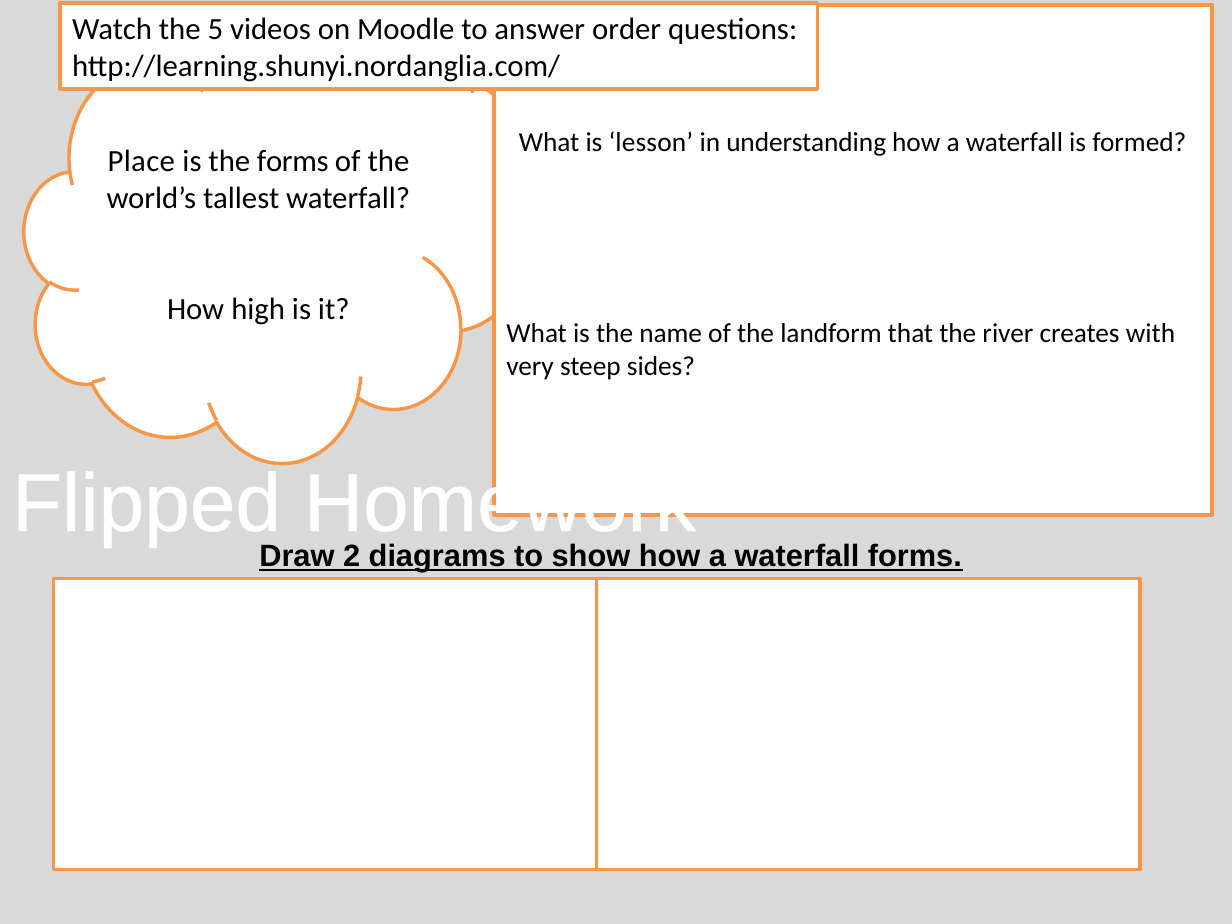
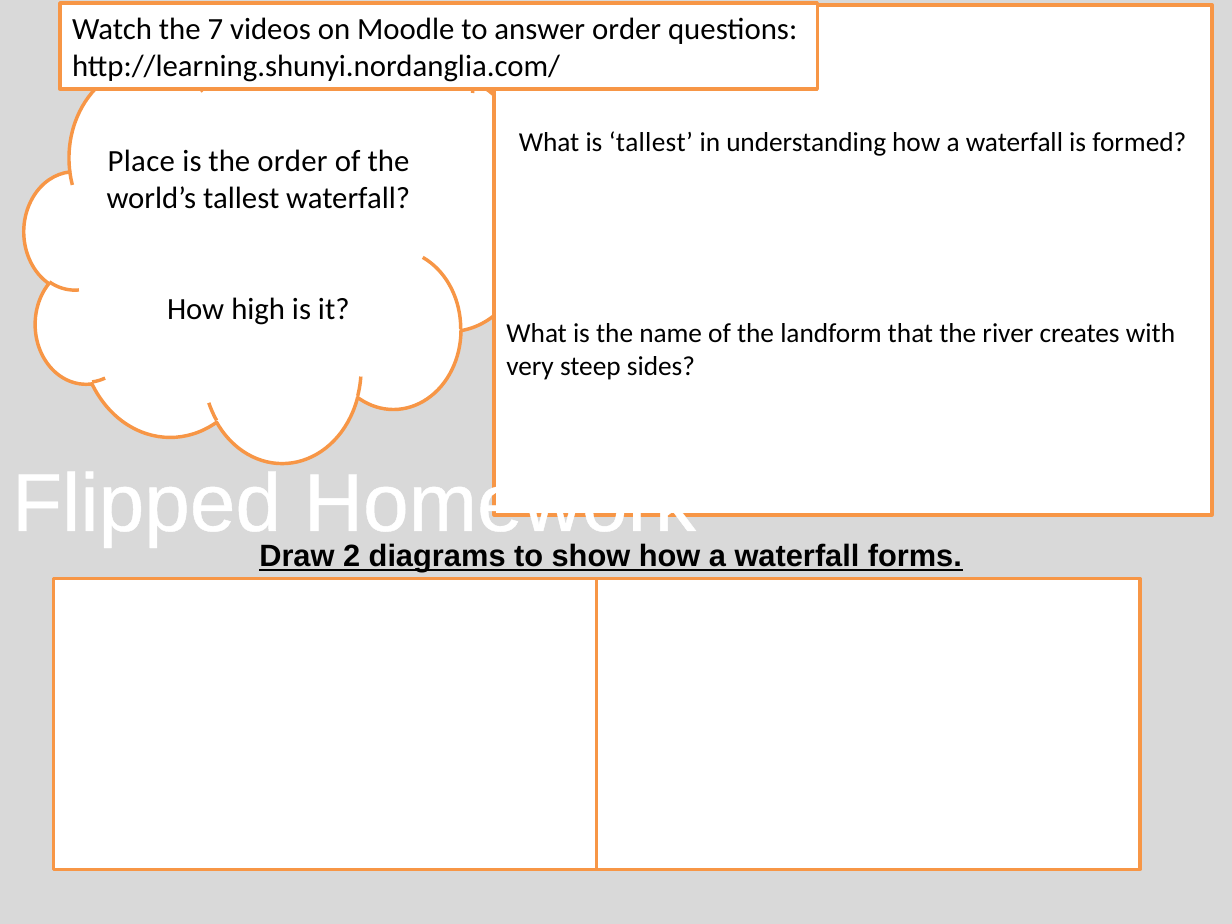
5: 5 -> 7
is lesson: lesson -> tallest
the forms: forms -> order
